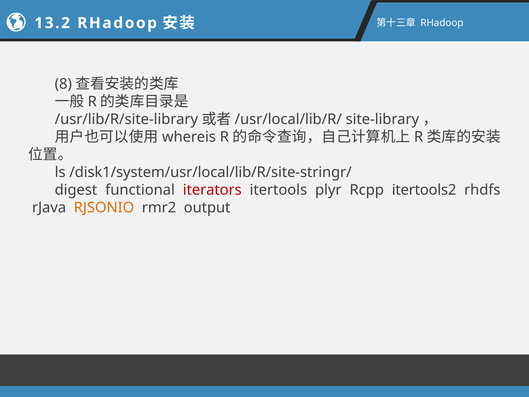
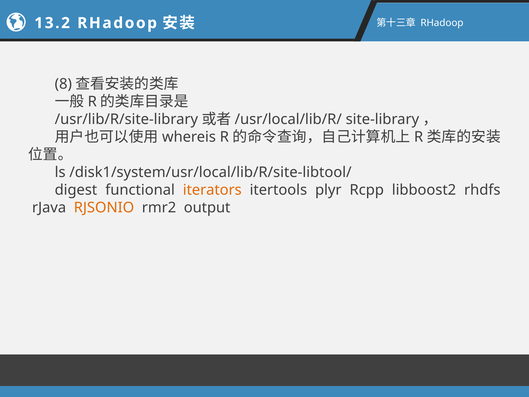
/disk1/system/usr/local/lib/R/site-stringr/: /disk1/system/usr/local/lib/R/site-stringr/ -> /disk1/system/usr/local/lib/R/site-libtool/
iterators colour: red -> orange
itertools2: itertools2 -> libboost2
